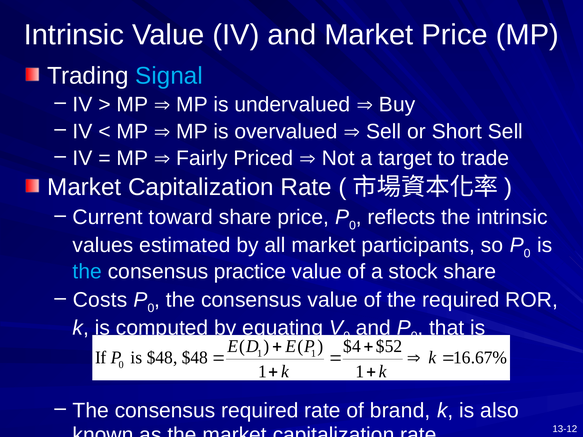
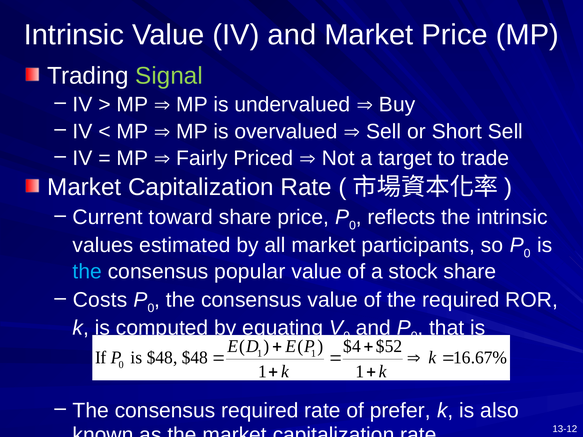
Signal colour: light blue -> light green
practice: practice -> popular
brand: brand -> prefer
